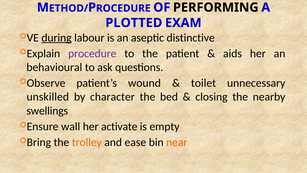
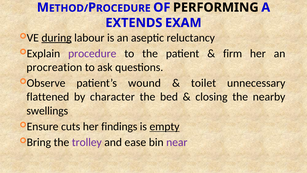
PLOTTED: PLOTTED -> EXTENDS
distinctive: distinctive -> reluctancy
aids: aids -> firm
behavioural: behavioural -> procreation
unskilled: unskilled -> flattened
wall: wall -> cuts
activate: activate -> findings
empty underline: none -> present
trolley colour: orange -> purple
near colour: orange -> purple
